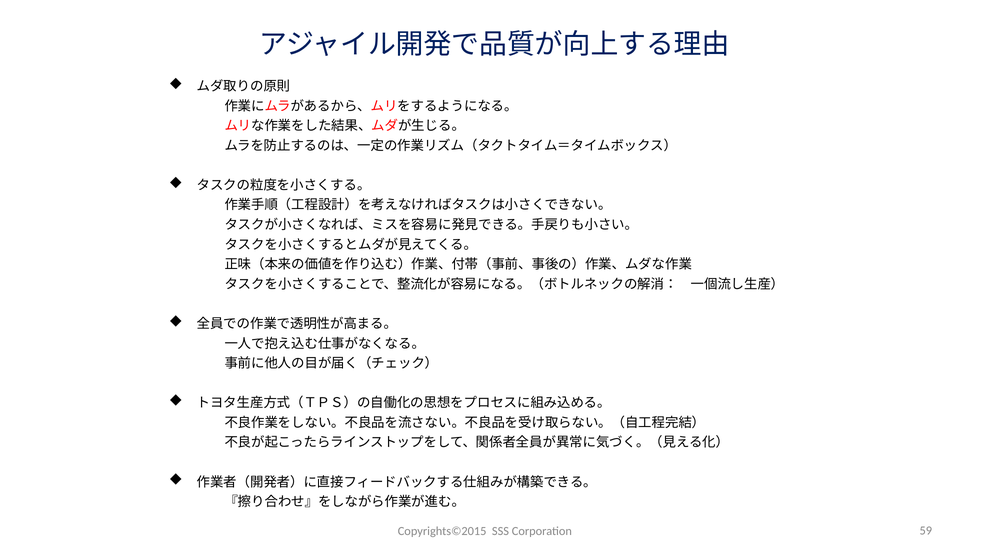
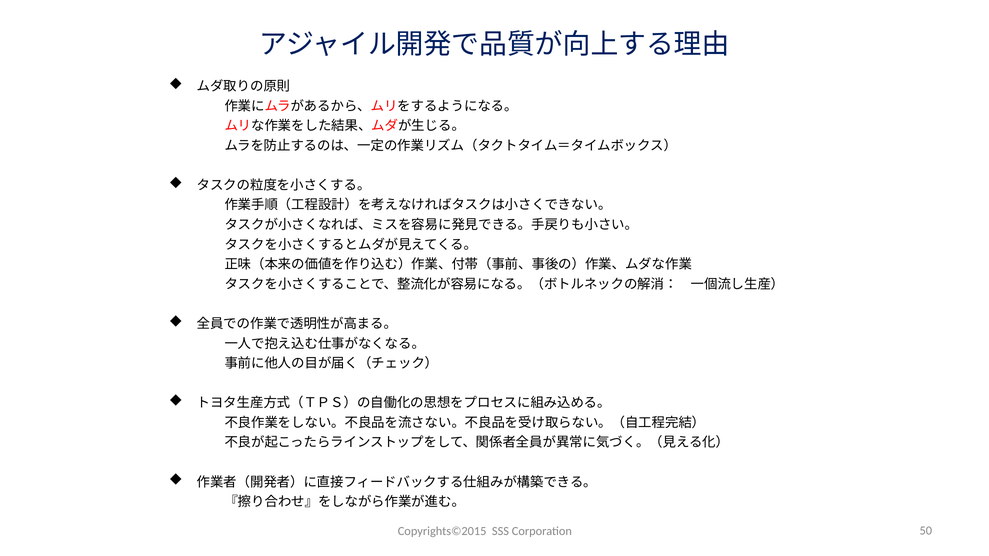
59: 59 -> 50
